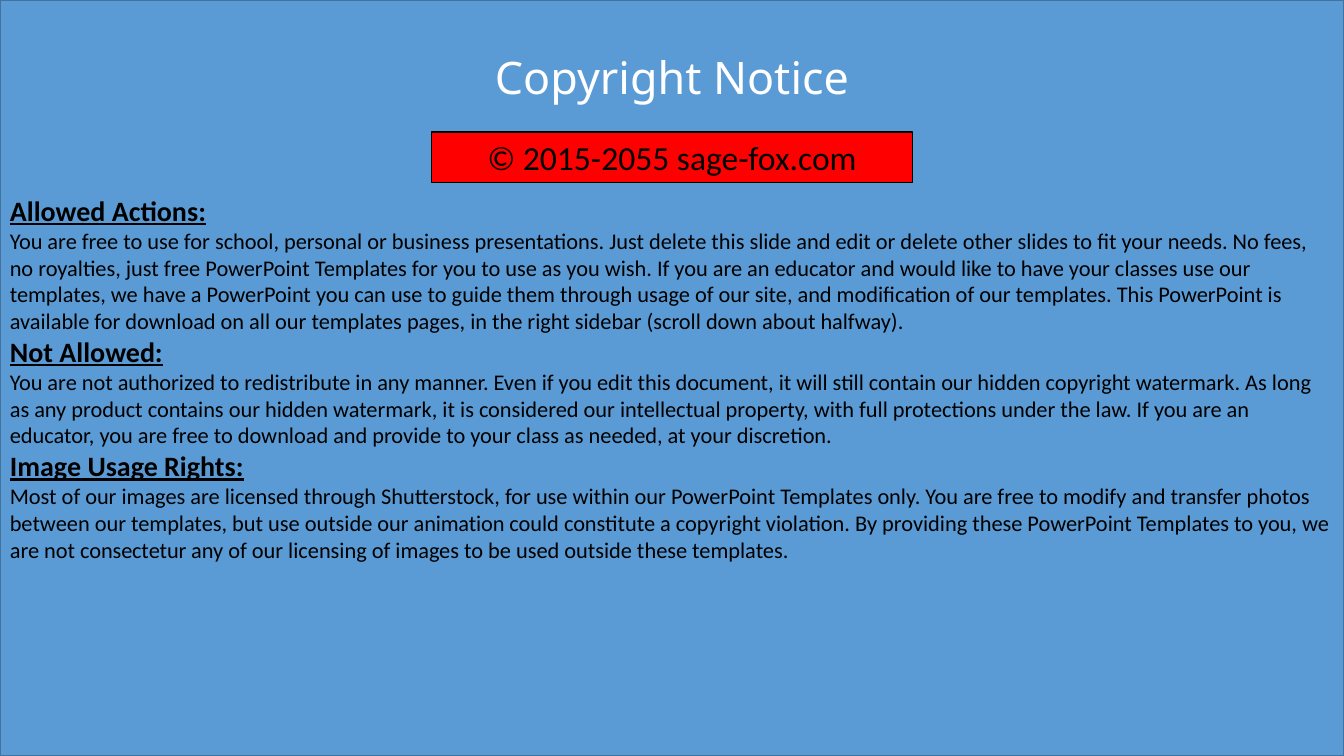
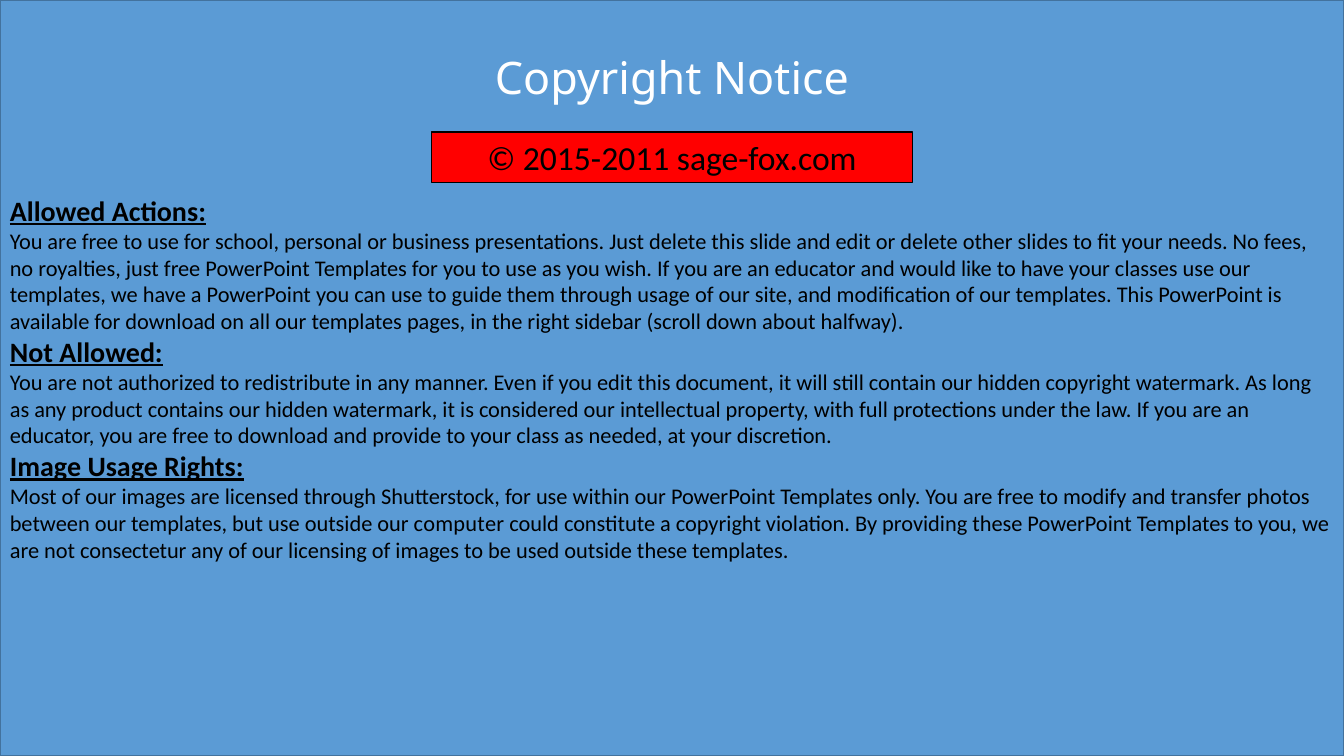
2015-2055: 2015-2055 -> 2015-2011
animation: animation -> computer
